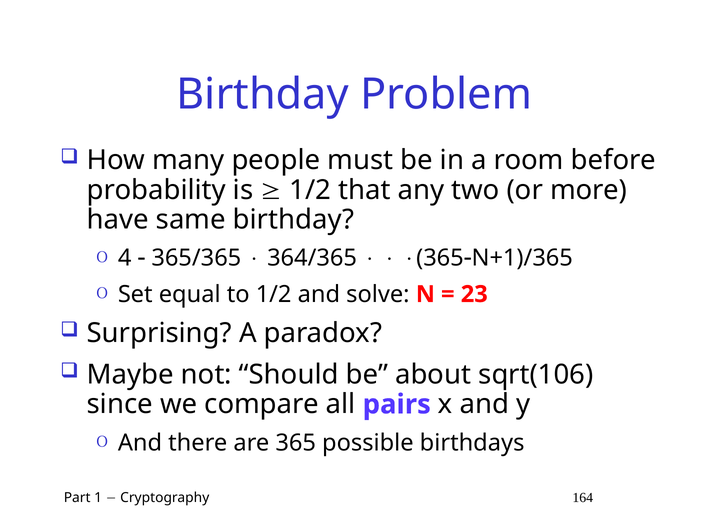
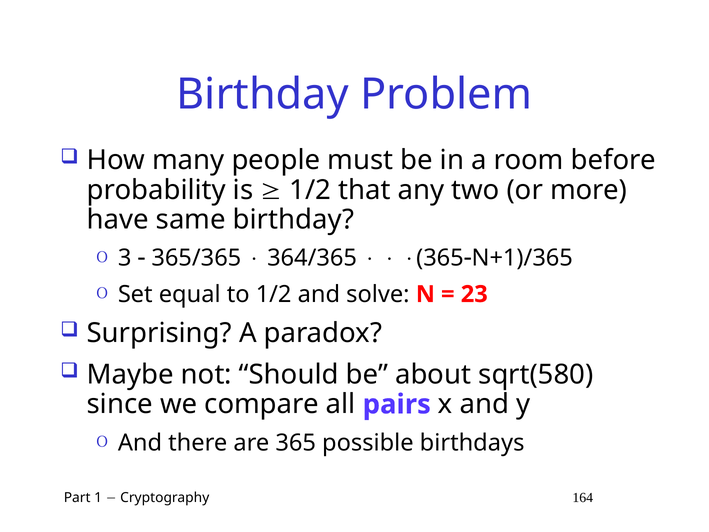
4: 4 -> 3
sqrt(106: sqrt(106 -> sqrt(580
